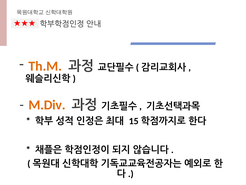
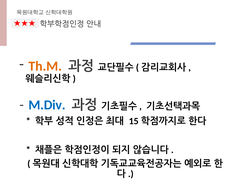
M.Div colour: orange -> blue
